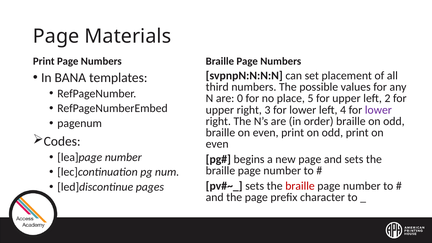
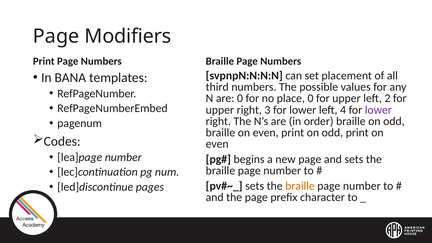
Materials: Materials -> Modifiers
place 5: 5 -> 0
braille at (300, 186) colour: red -> orange
